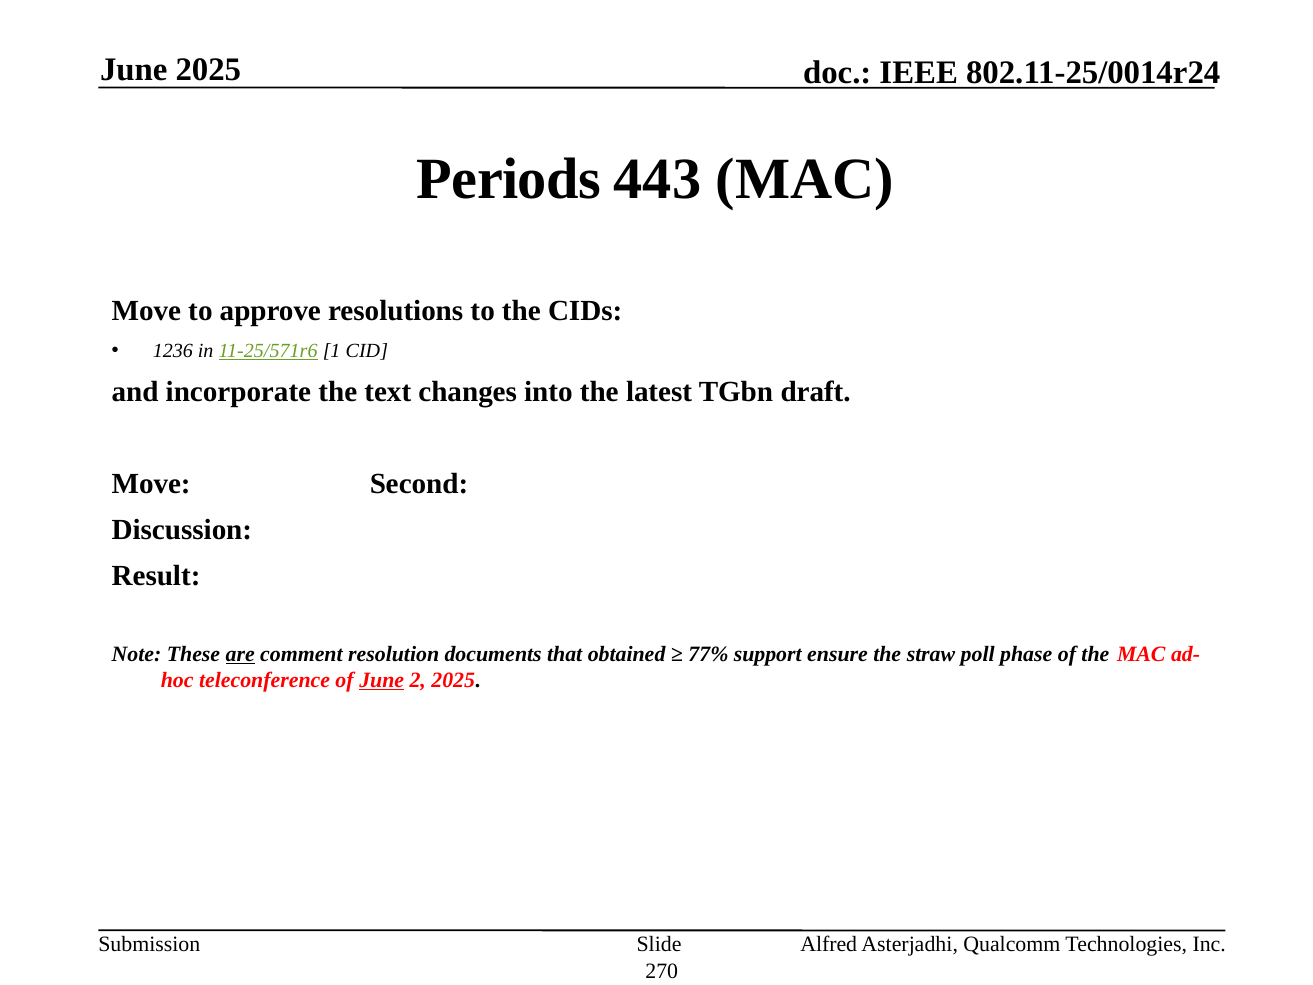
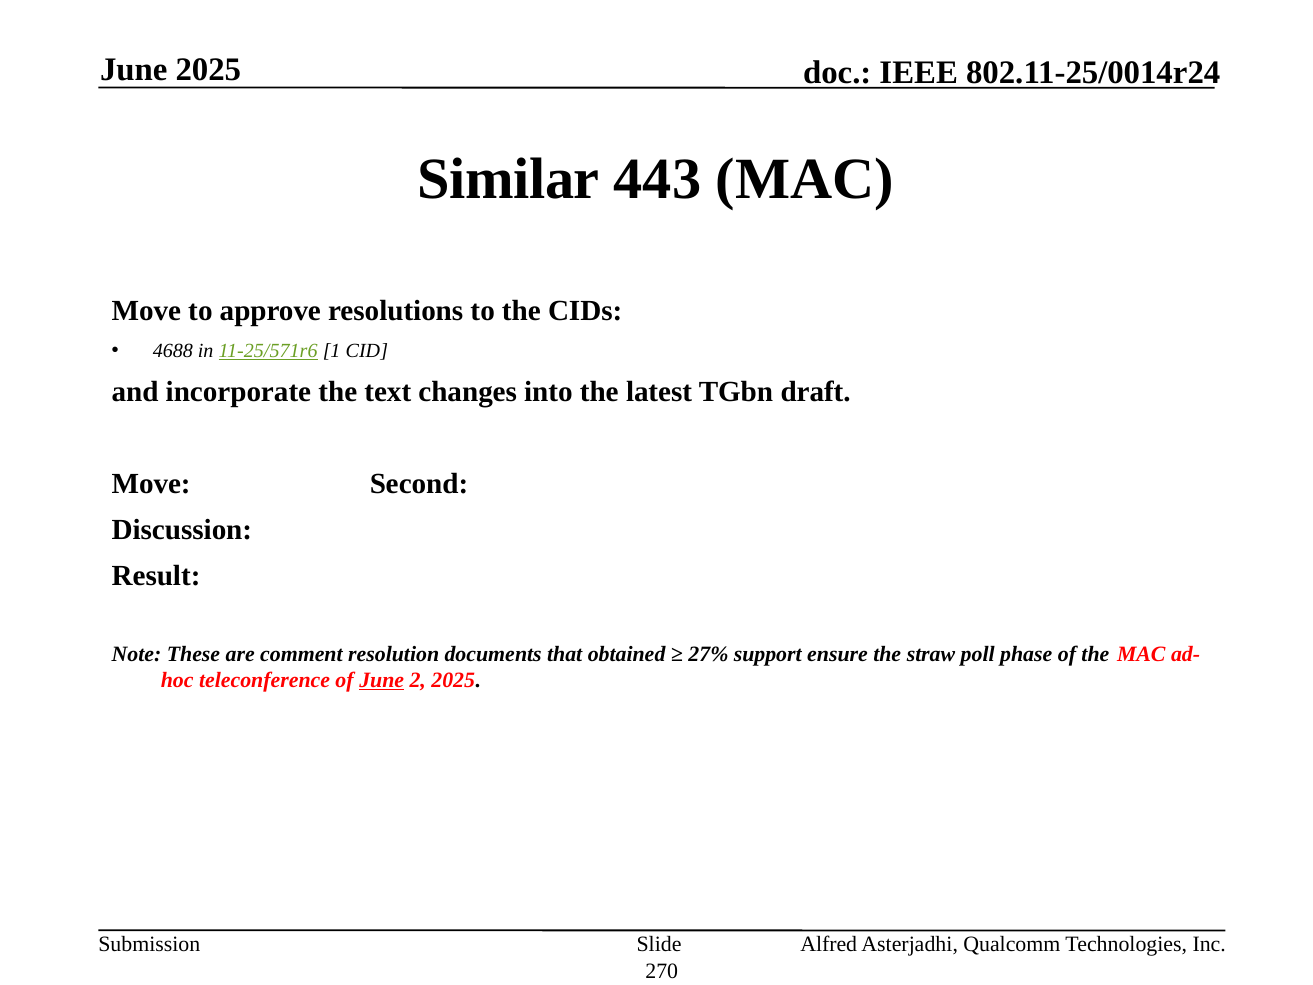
Periods: Periods -> Similar
1236: 1236 -> 4688
are underline: present -> none
77%: 77% -> 27%
